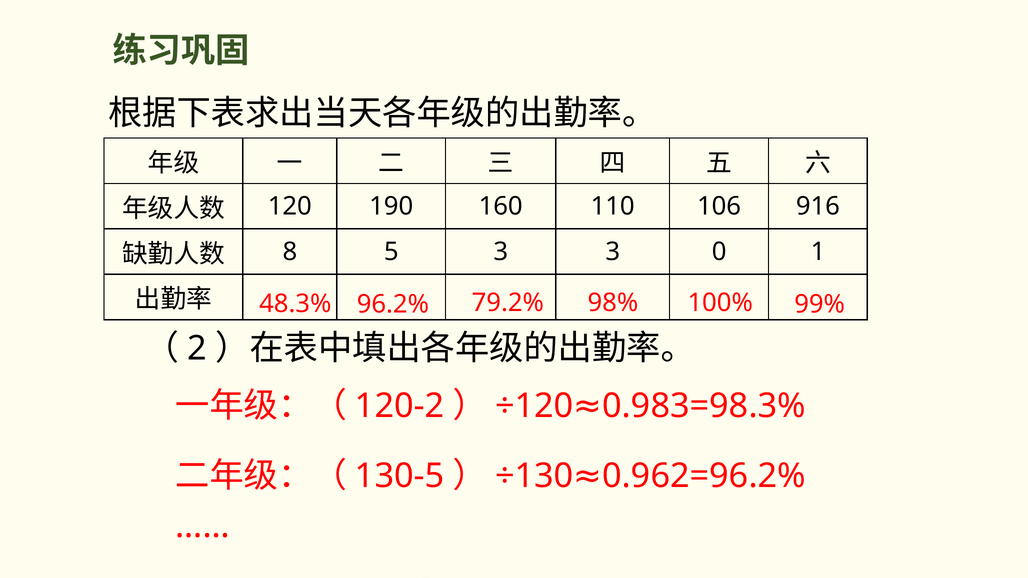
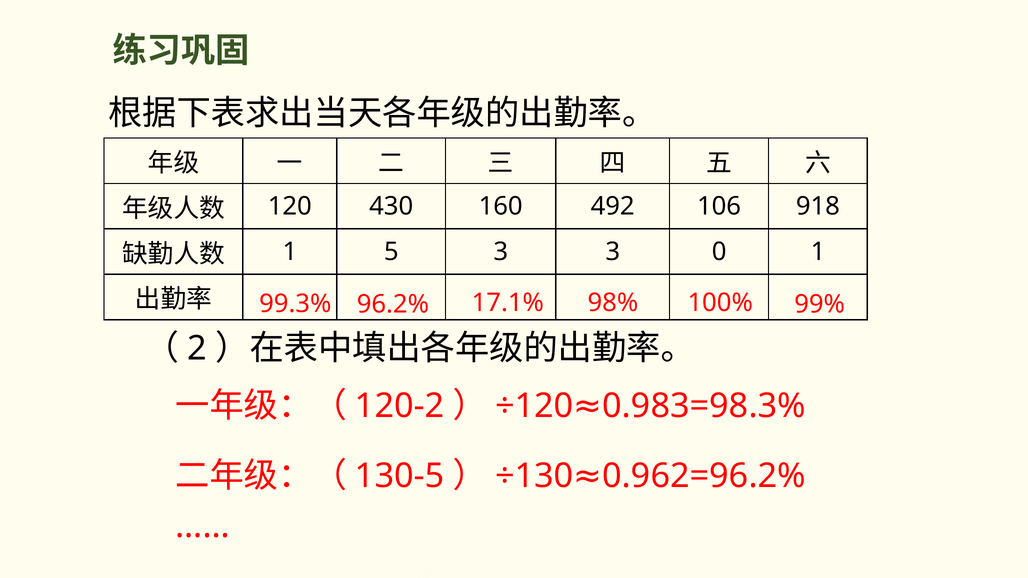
190: 190 -> 430
110: 110 -> 492
916: 916 -> 918
8 at (290, 252): 8 -> 1
48.3%: 48.3% -> 99.3%
79.2%: 79.2% -> 17.1%
